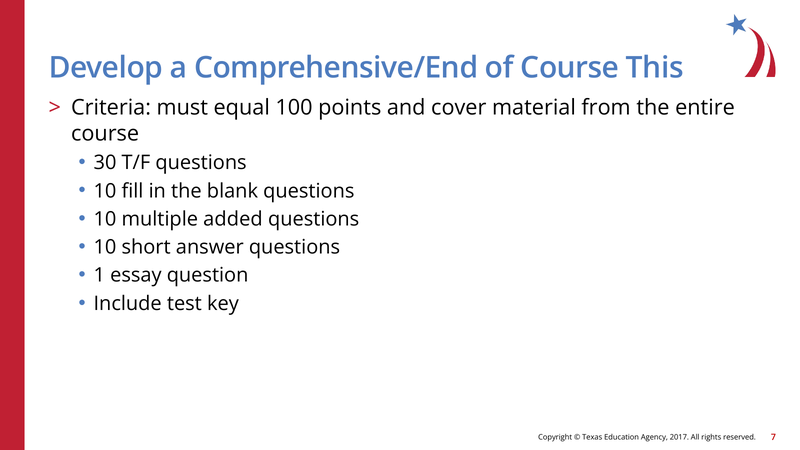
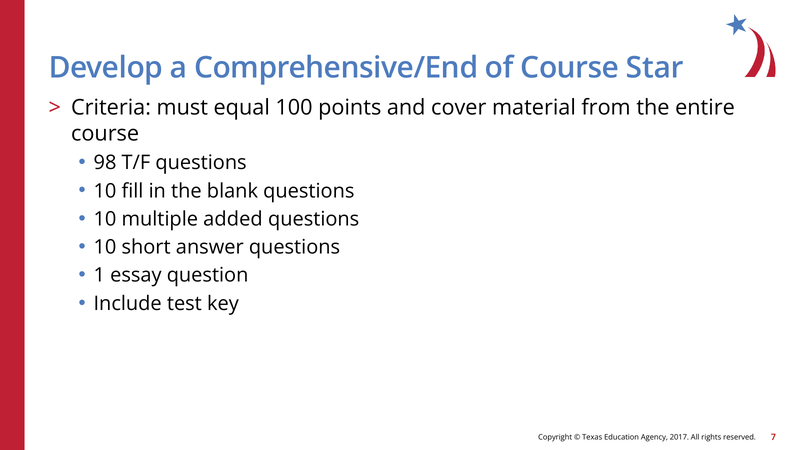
This: This -> Star
30: 30 -> 98
